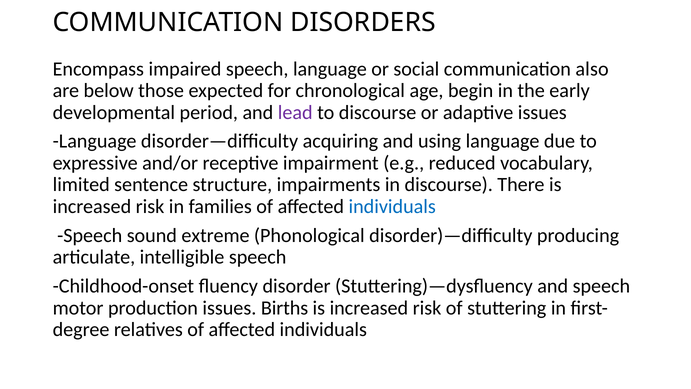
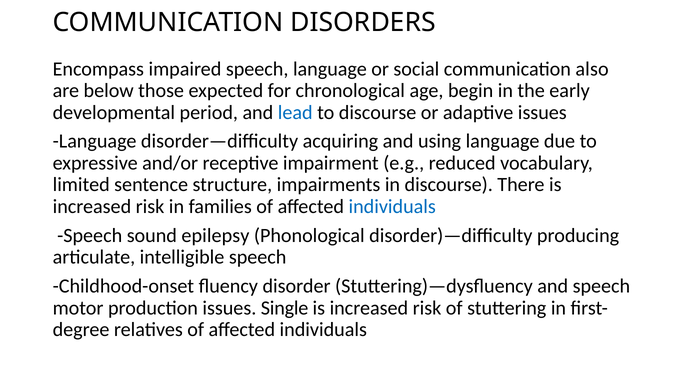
lead colour: purple -> blue
extreme: extreme -> epilepsy
Births: Births -> Single
